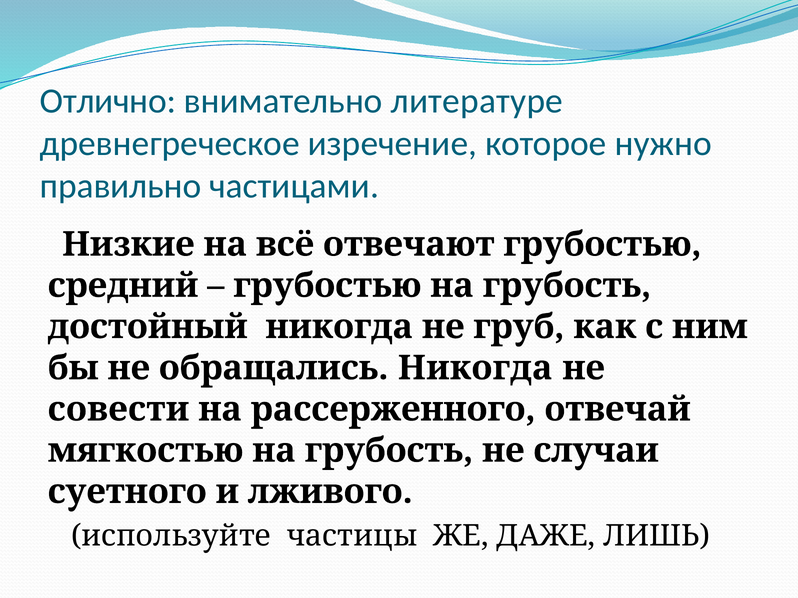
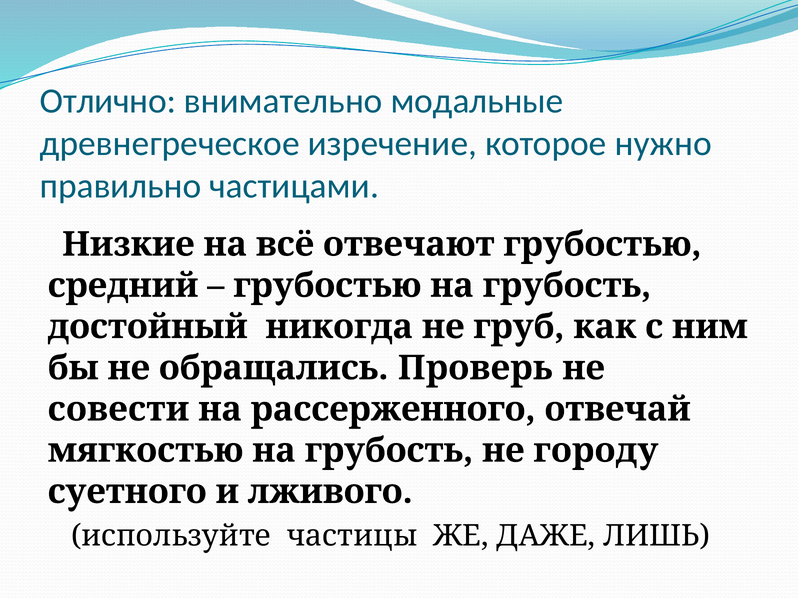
литературе: литературе -> модальные
обращались Никогда: Никогда -> Проверь
случаи: случаи -> городу
